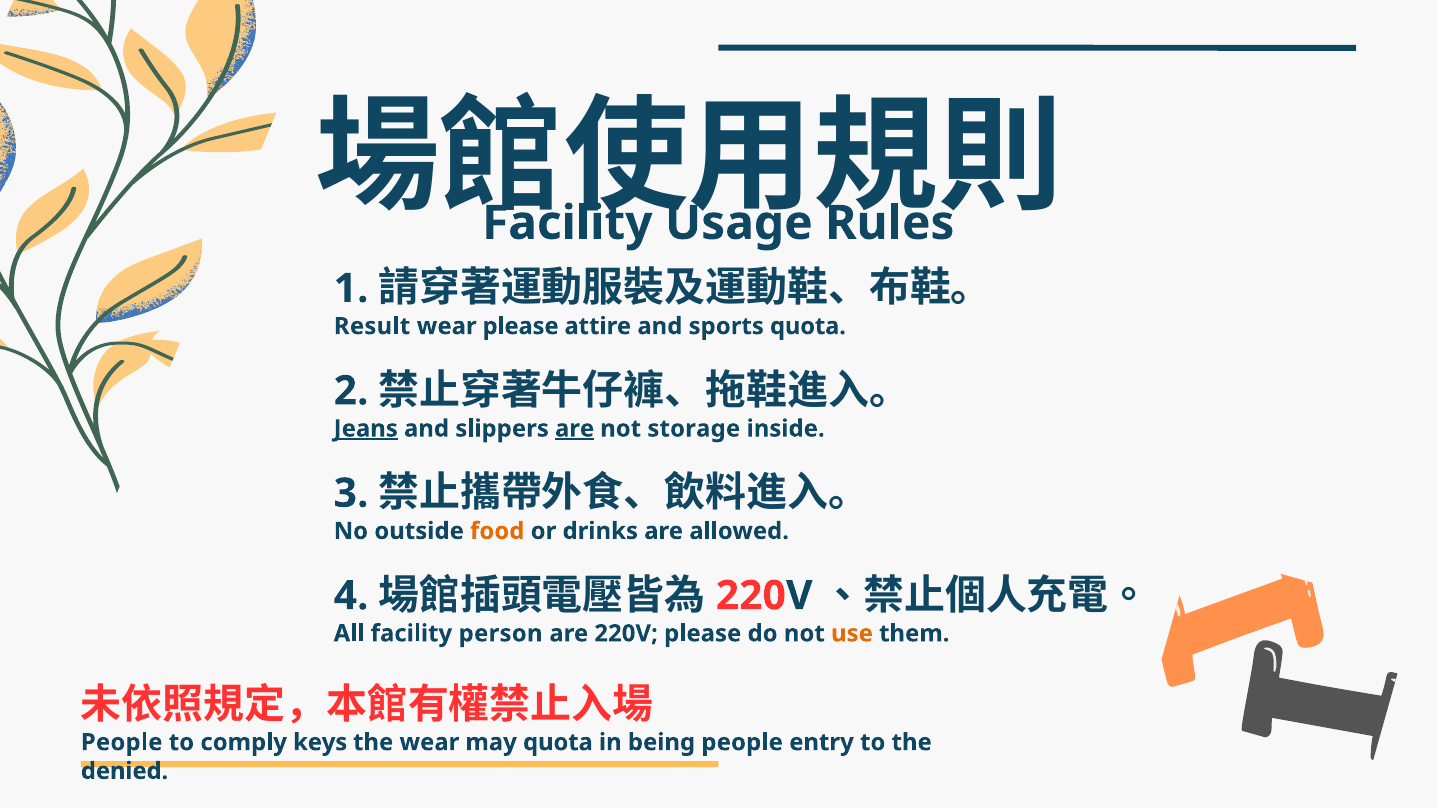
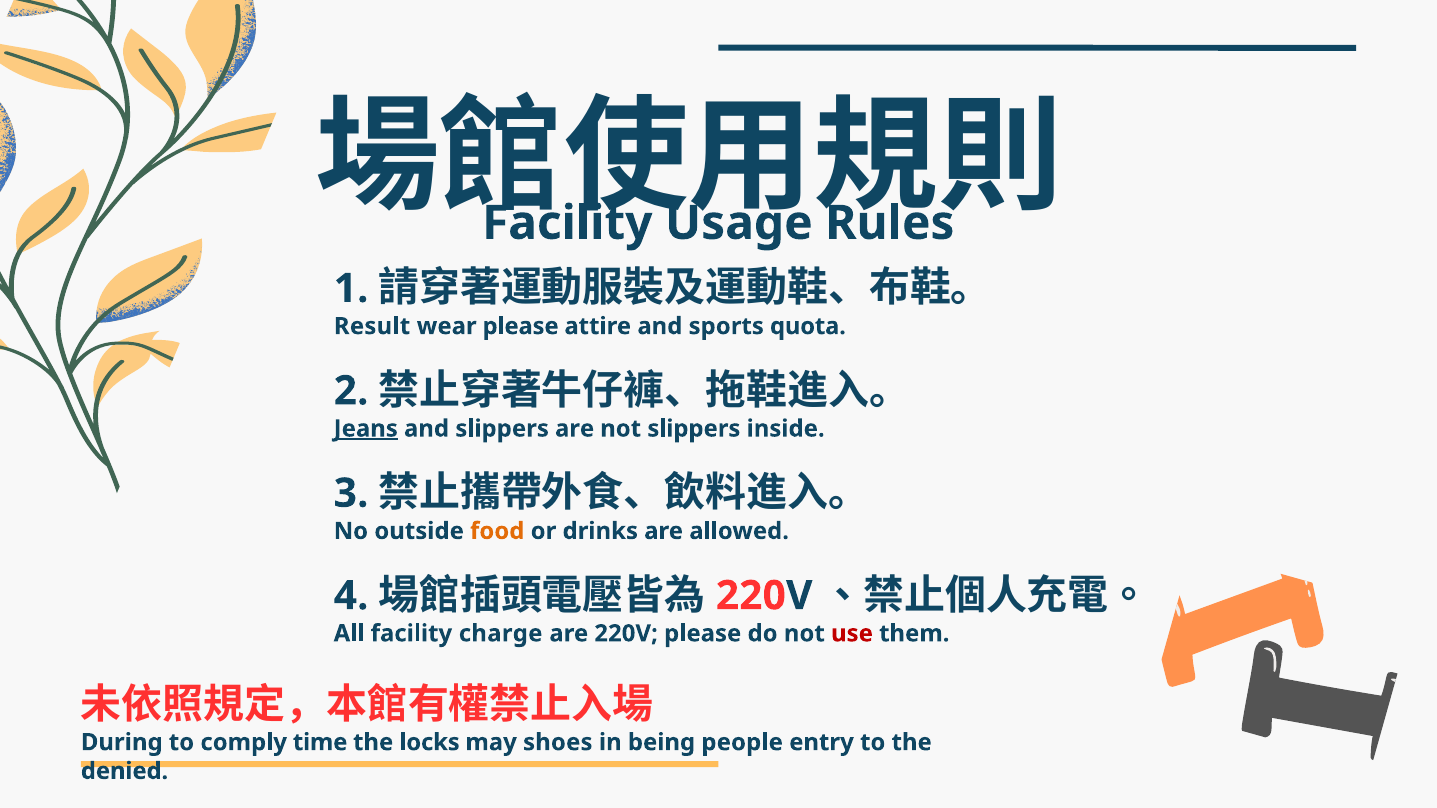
are at (575, 429) underline: present -> none
not storage: storage -> slippers
person: person -> charge
use colour: orange -> red
People at (122, 743): People -> During
keys: keys -> time
the wear: wear -> locks
may quota: quota -> shoes
